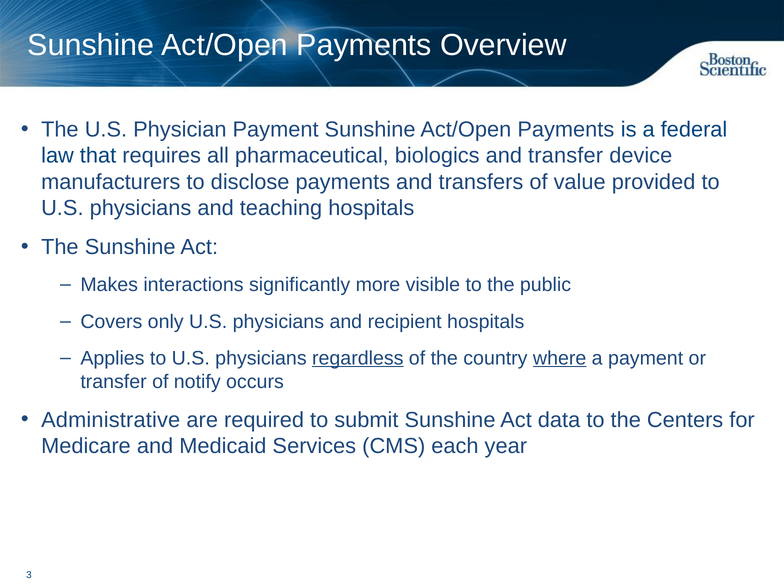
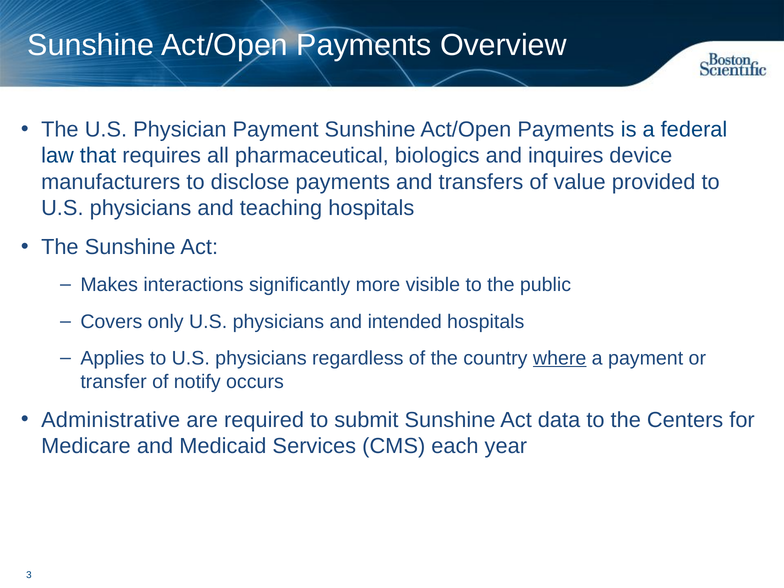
and transfer: transfer -> inquires
recipient: recipient -> intended
regardless underline: present -> none
